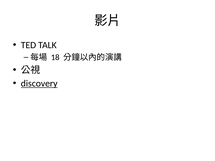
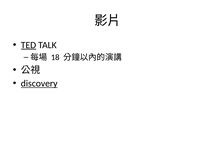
TED underline: none -> present
